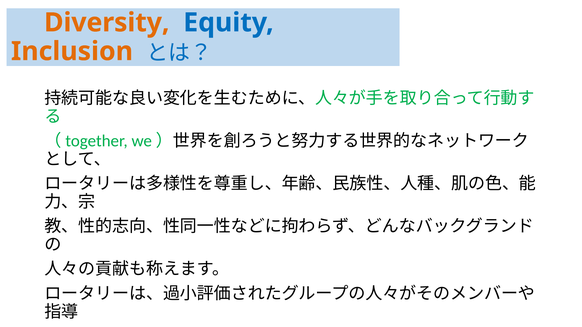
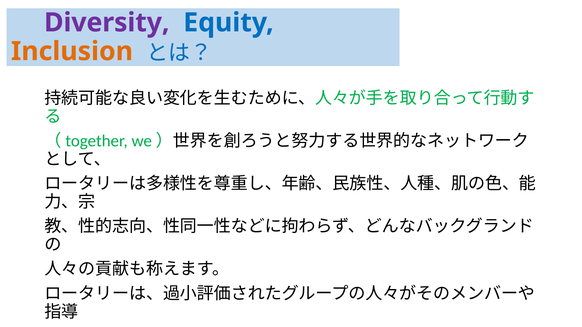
Diversity colour: orange -> purple
